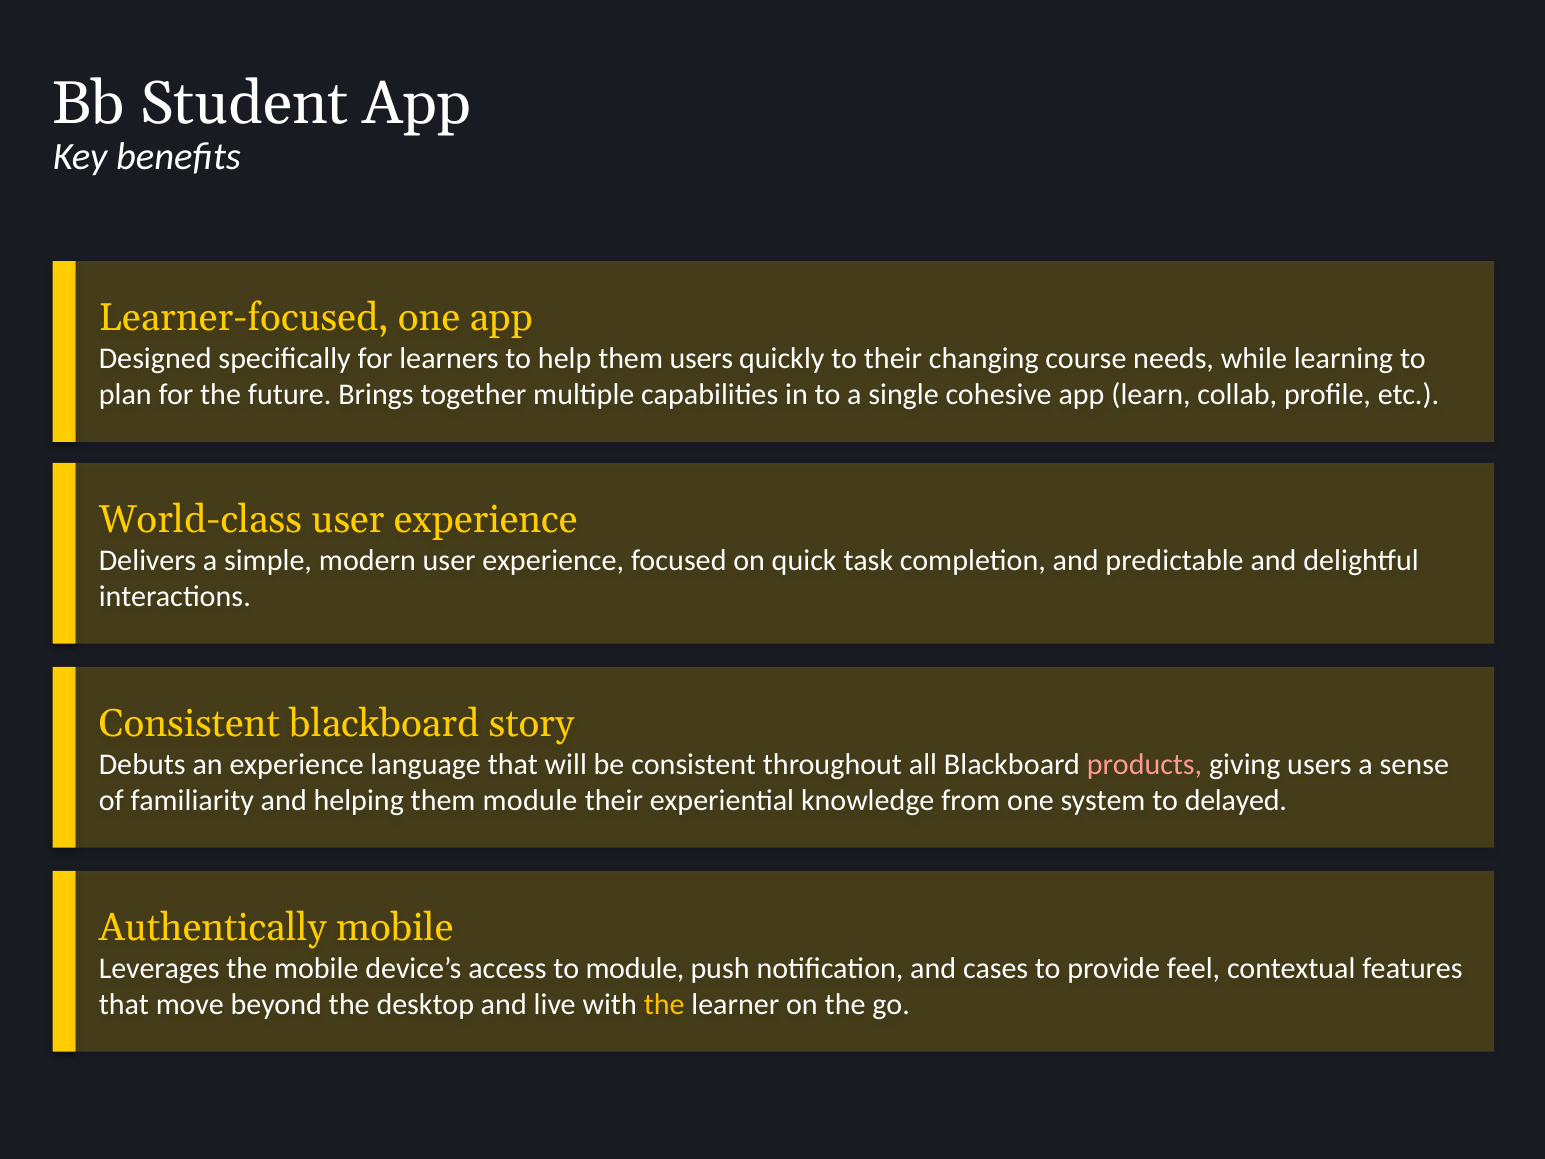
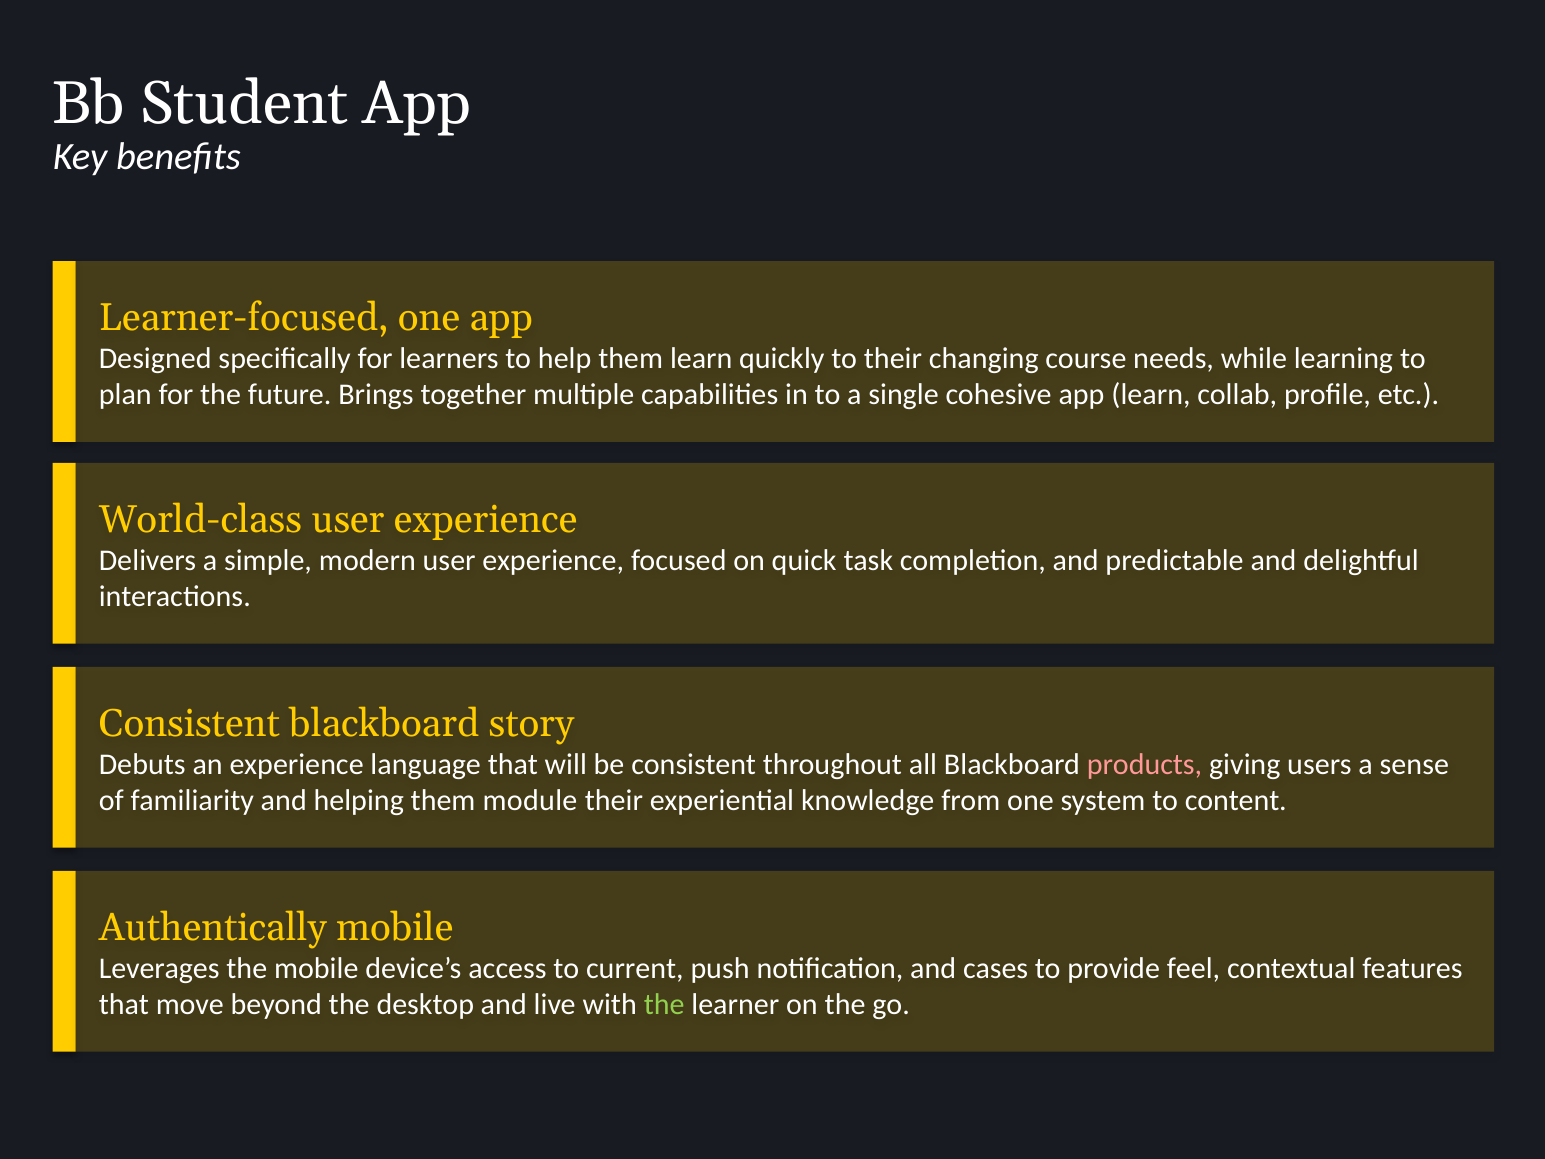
them users: users -> learn
delayed: delayed -> content
to module: module -> current
the at (664, 1004) colour: yellow -> light green
